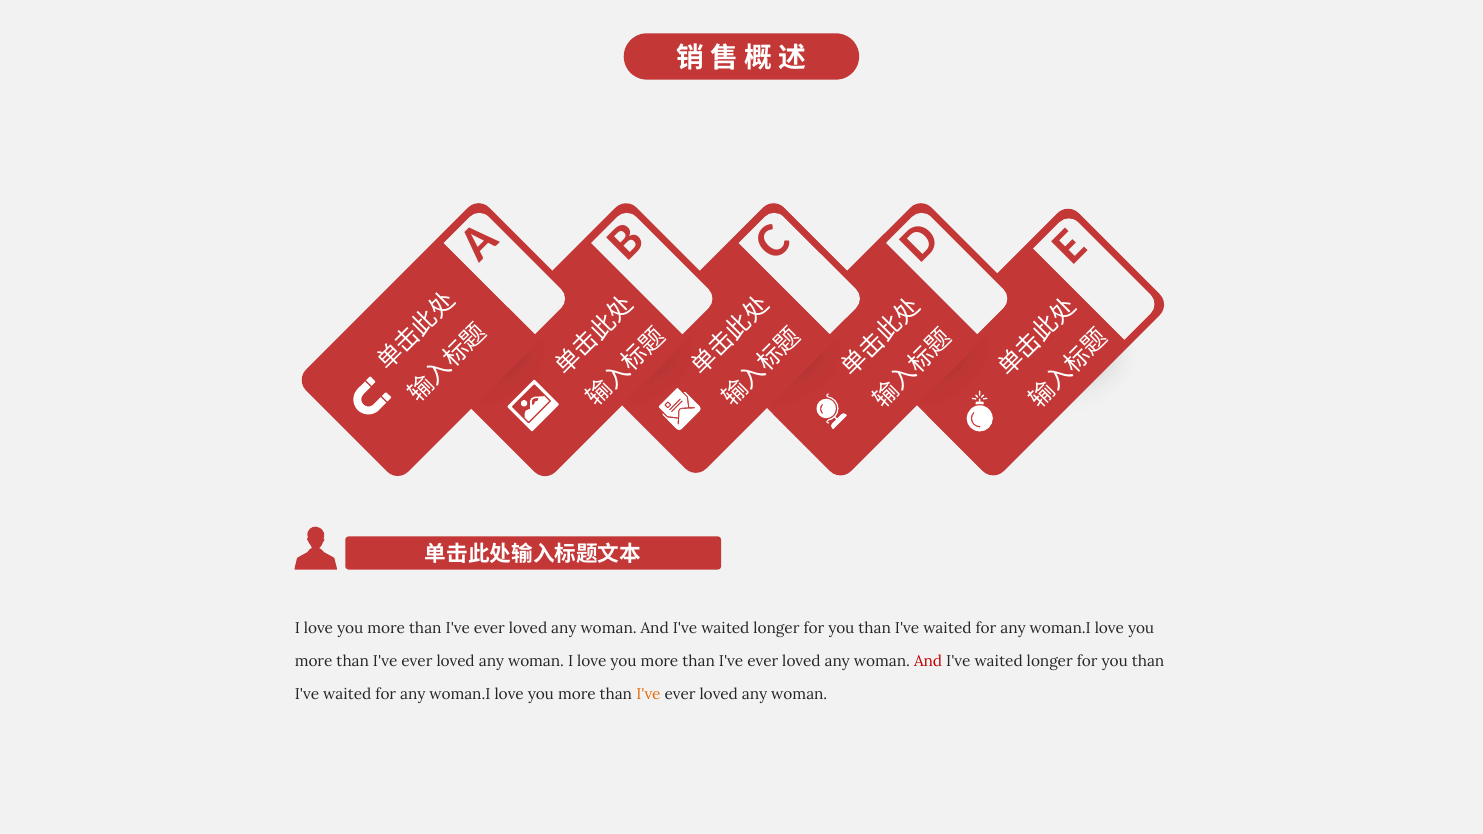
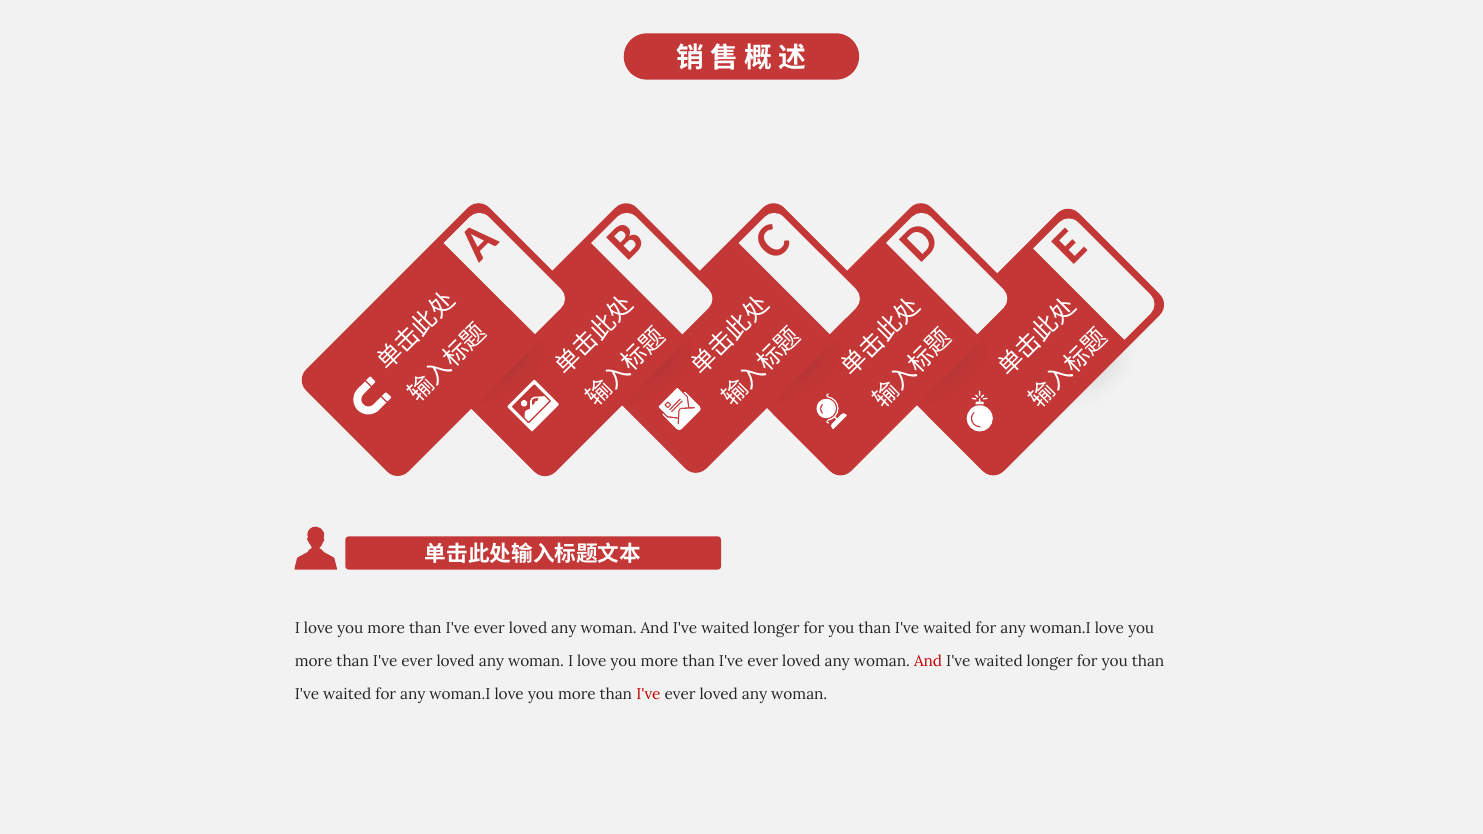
I've at (648, 695) colour: orange -> red
